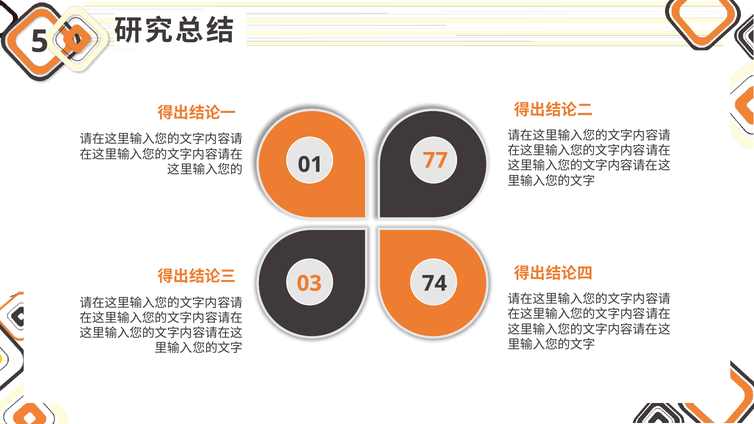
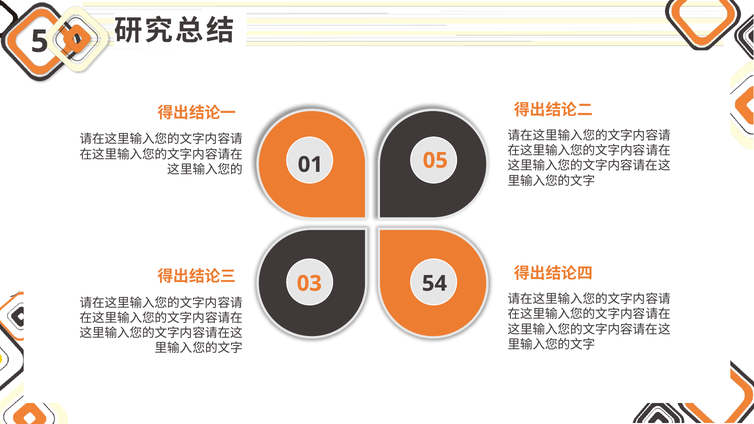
77: 77 -> 05
74: 74 -> 54
